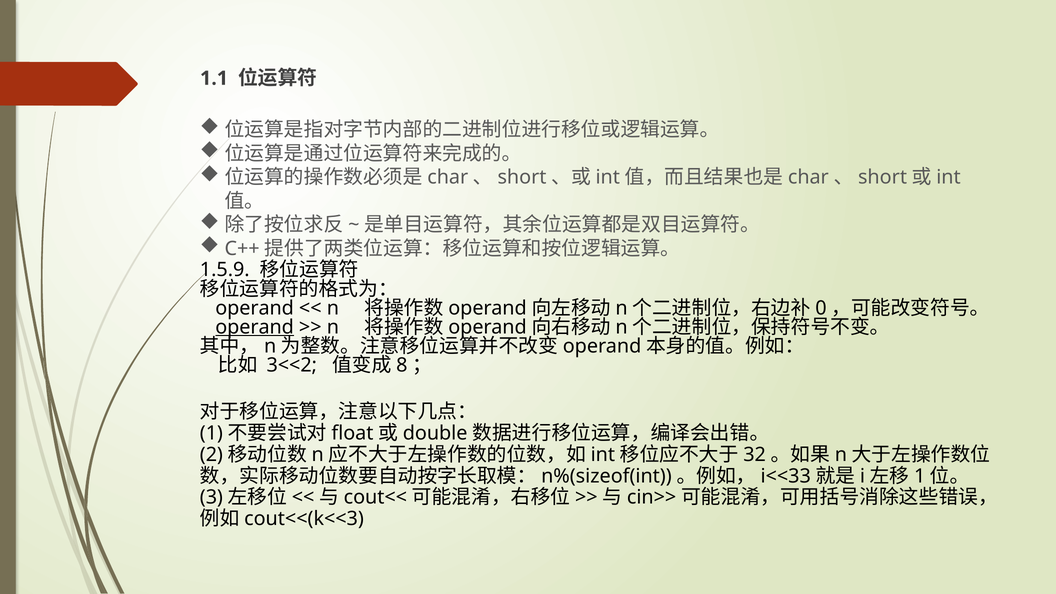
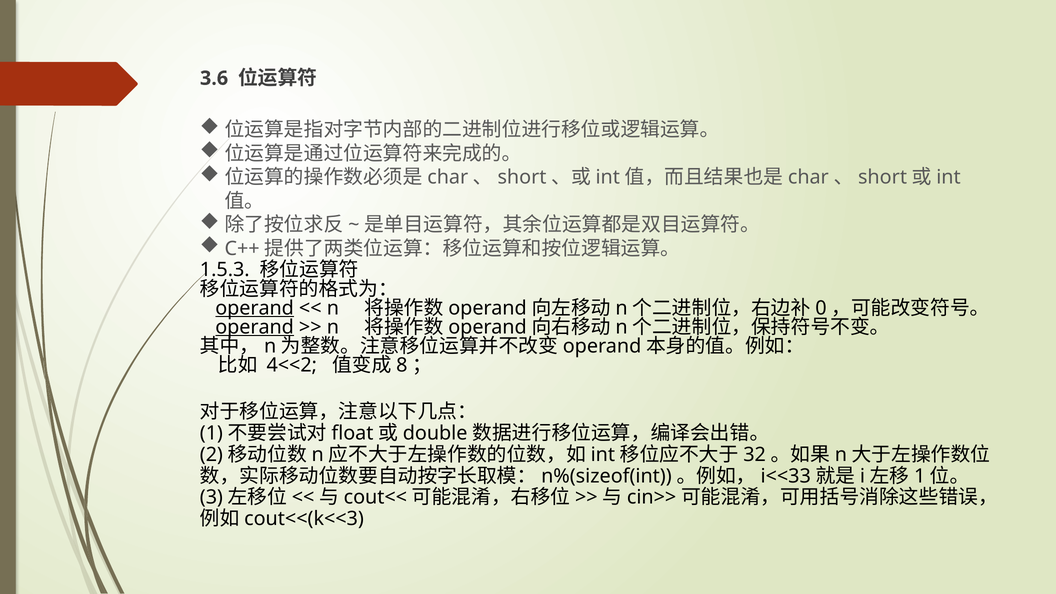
1.1: 1.1 -> 3.6
1.5.9: 1.5.9 -> 1.5.3
operand at (255, 308) underline: none -> present
3<<2: 3<<2 -> 4<<2
